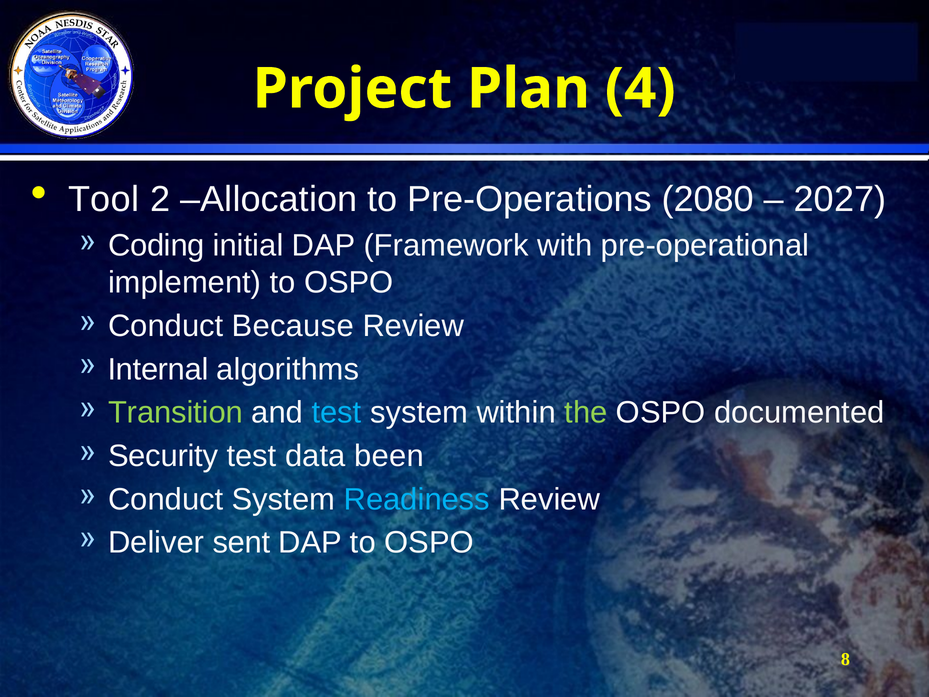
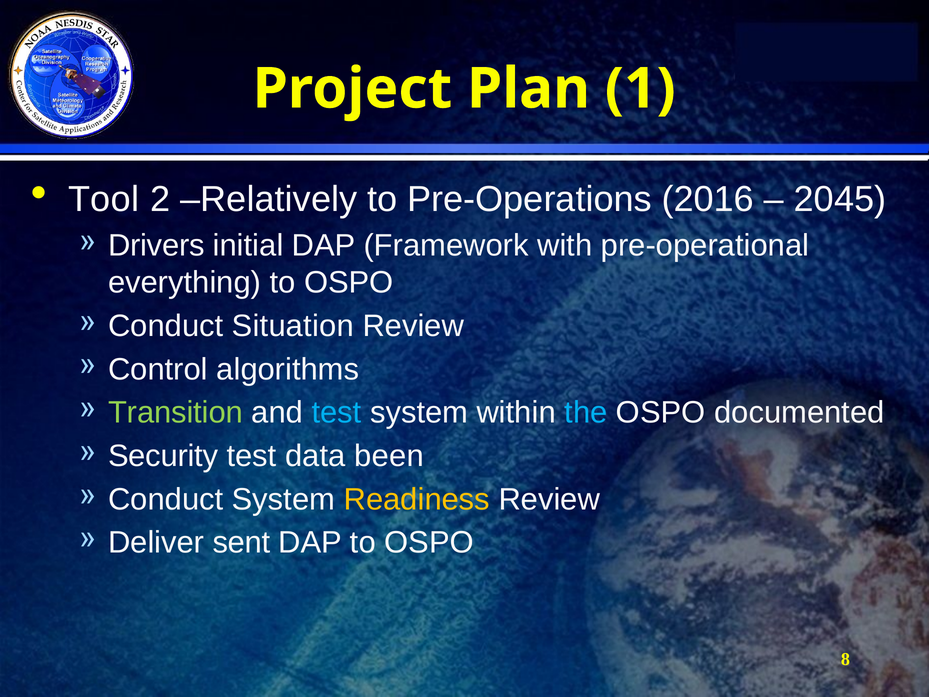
4: 4 -> 1
Allocation: Allocation -> Relatively
2080: 2080 -> 2016
2027: 2027 -> 2045
Coding: Coding -> Drivers
implement: implement -> everything
Because: Because -> Situation
Internal: Internal -> Control
the colour: light green -> light blue
Readiness colour: light blue -> yellow
